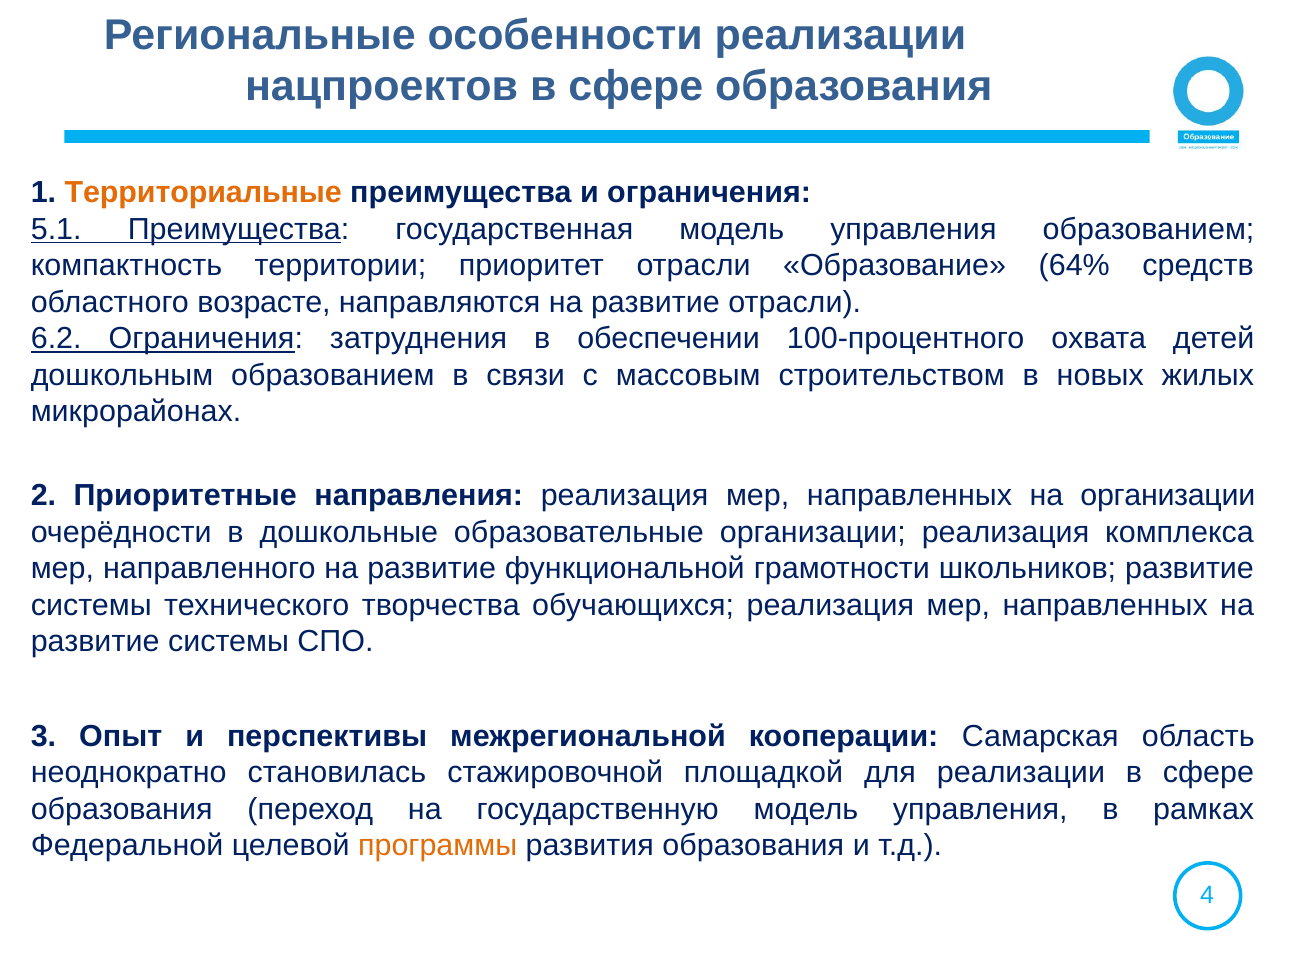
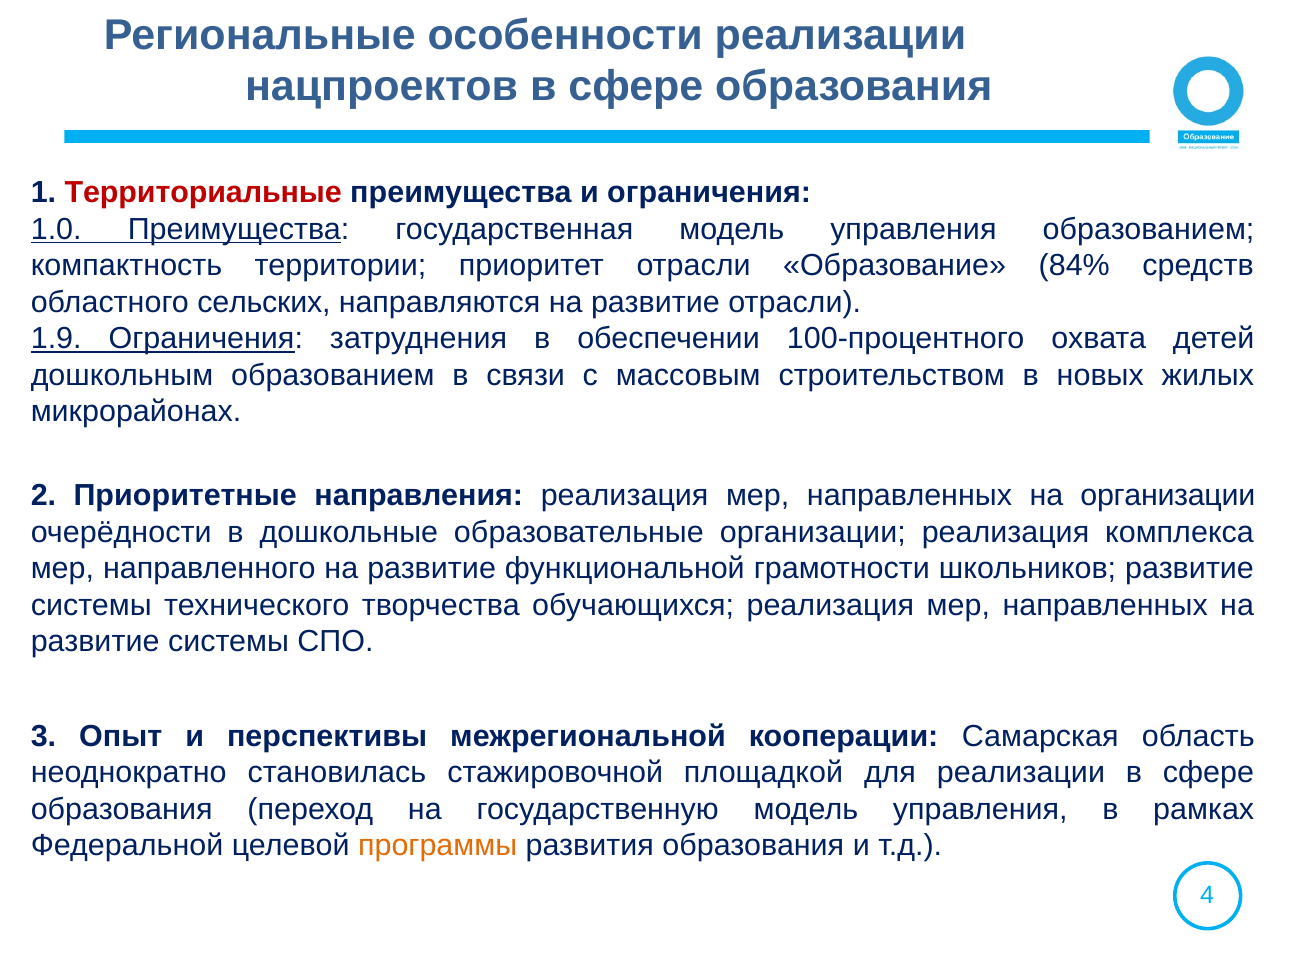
Территориальные colour: orange -> red
5.1: 5.1 -> 1.0
64%: 64% -> 84%
возрасте: возрасте -> сельских
6.2: 6.2 -> 1.9
